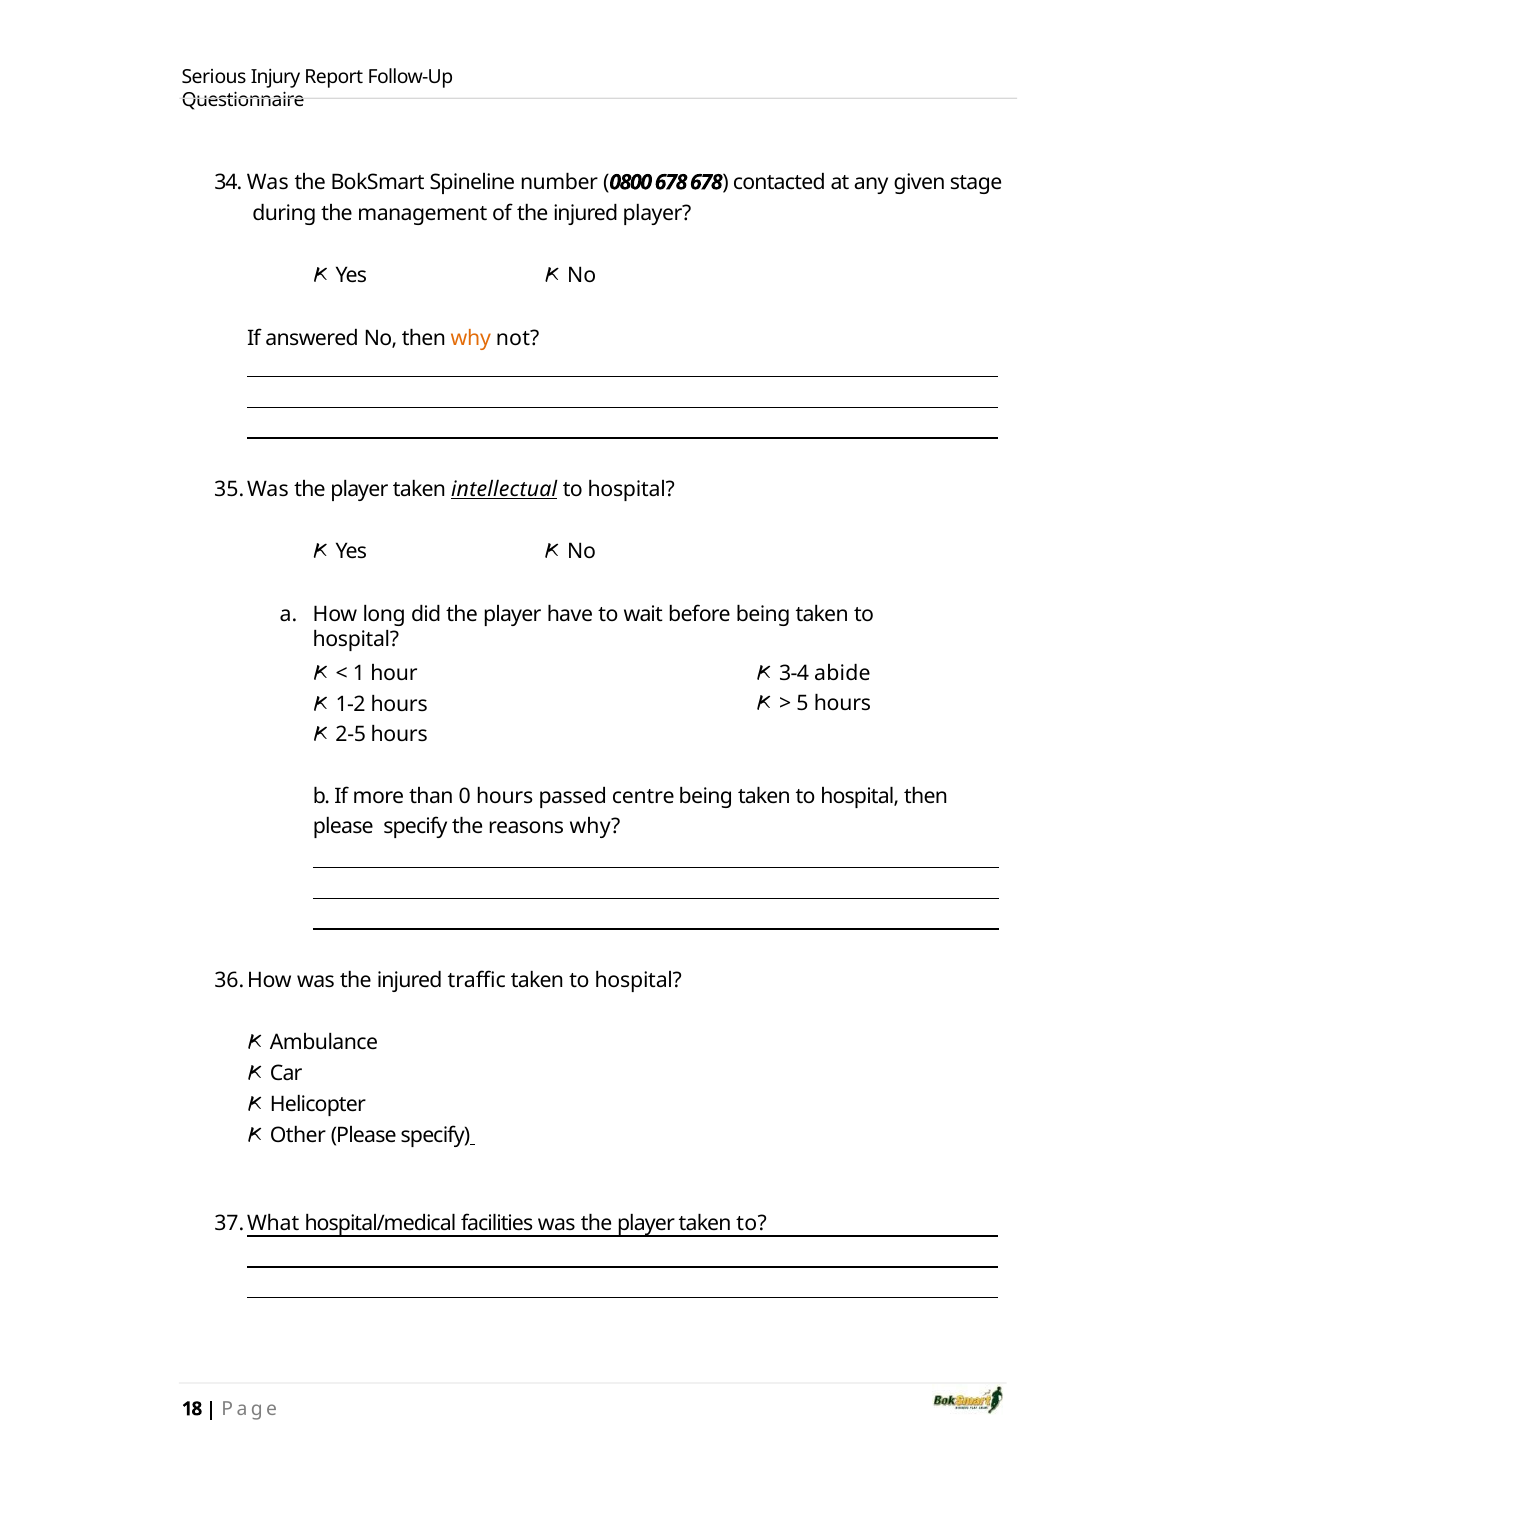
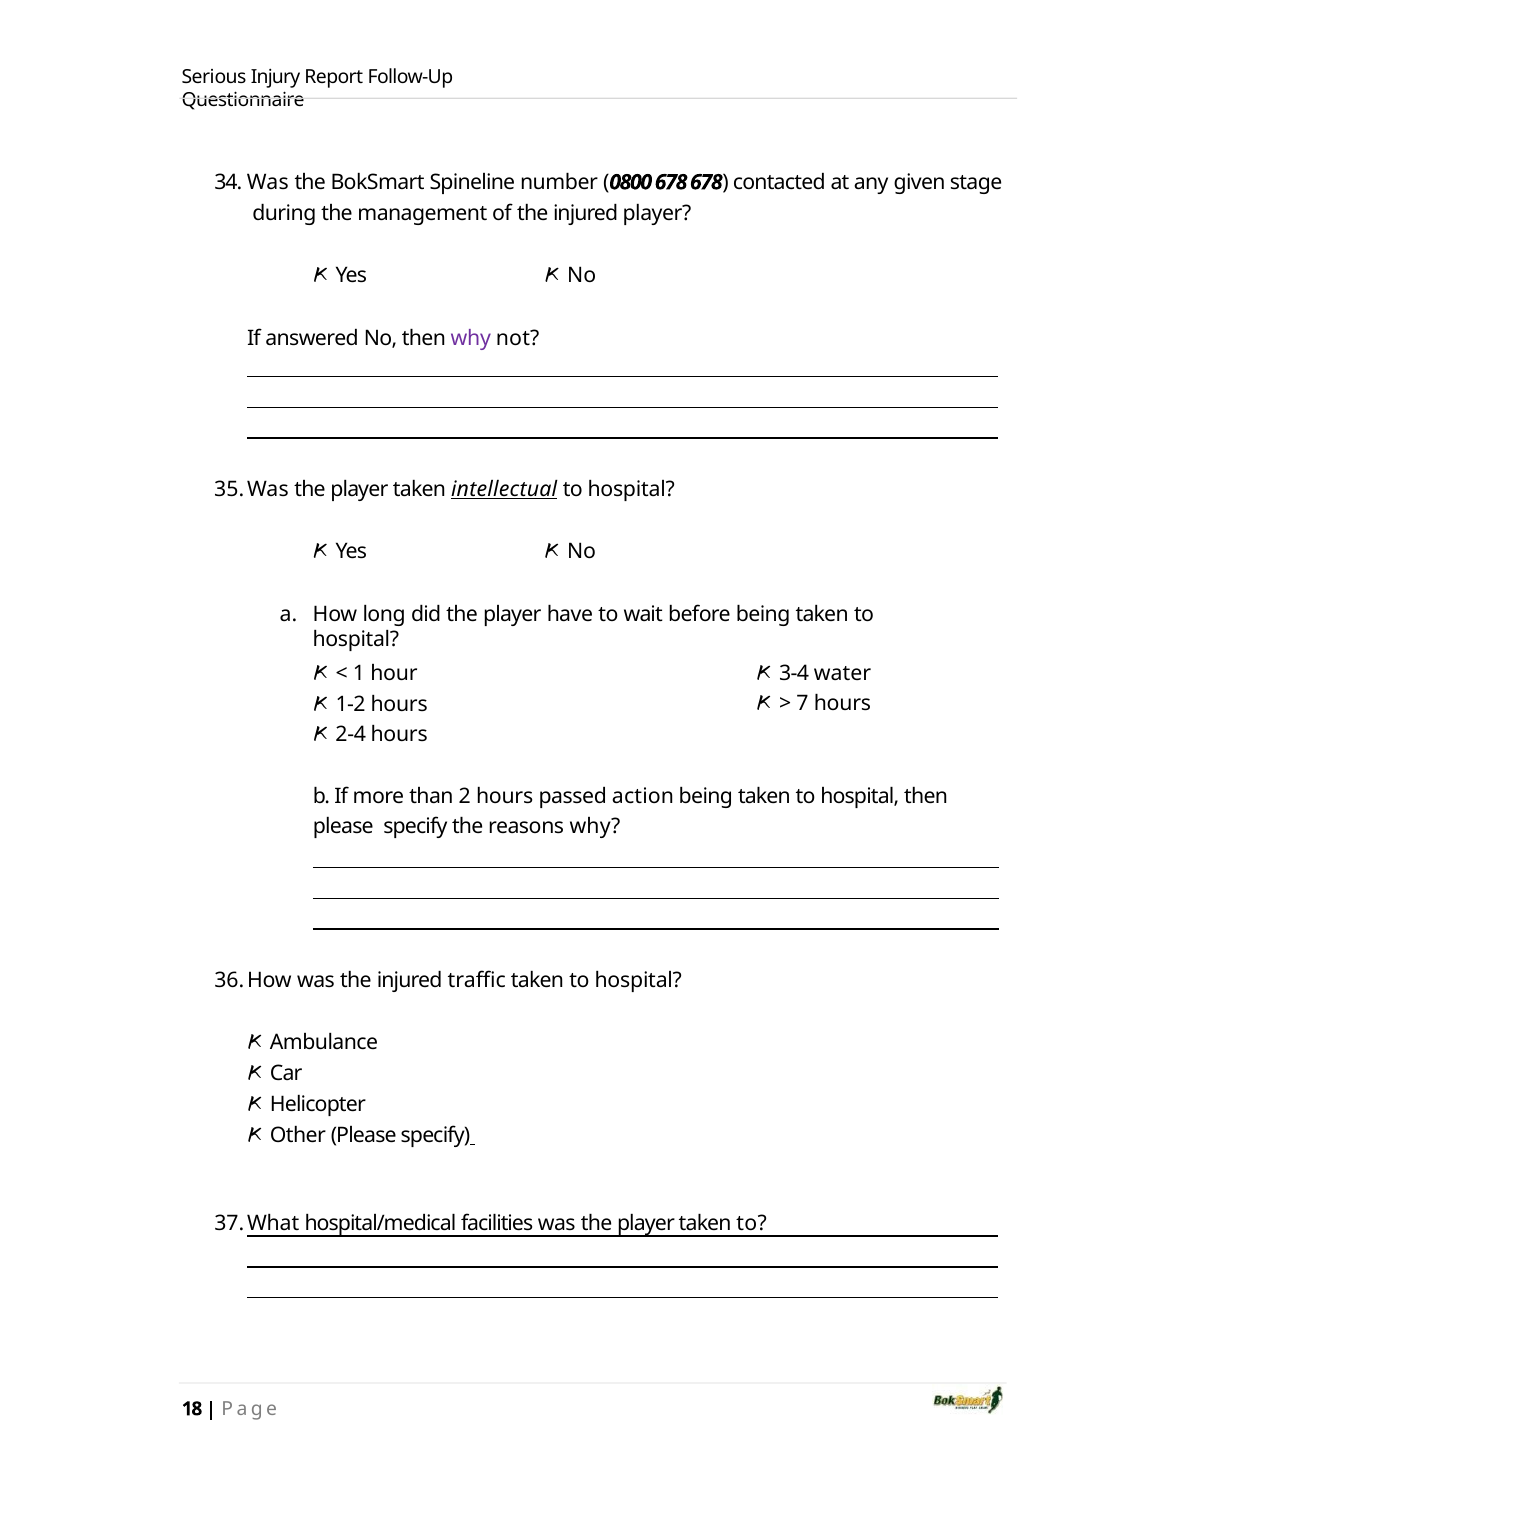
why at (471, 338) colour: orange -> purple
abide: abide -> water
5: 5 -> 7
2‐5: 2‐5 -> 2‐4
0: 0 -> 2
centre: centre -> action
